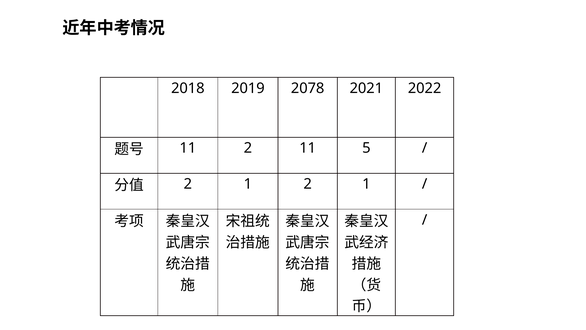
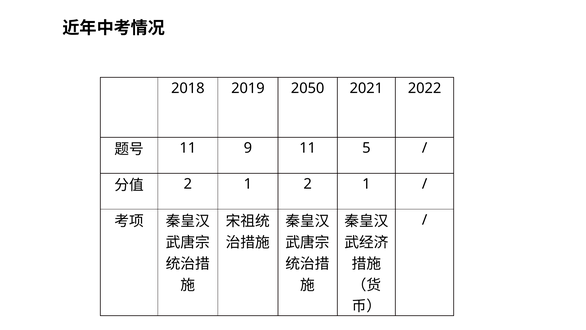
2078: 2078 -> 2050
11 2: 2 -> 9
